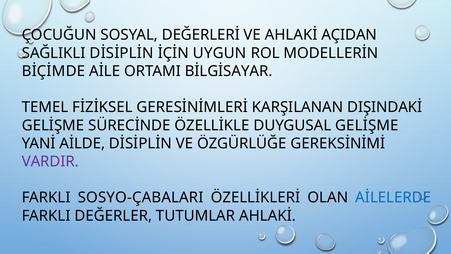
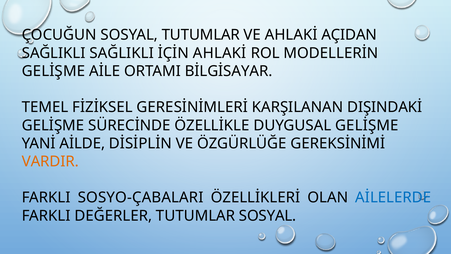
SOSYAL DEĞERLERİ: DEĞERLERİ -> TUTUMLAR
SAĞLIKLI DİSİPLİN: DİSİPLİN -> SAĞLIKLI
İÇİN UYGUN: UYGUN -> AHLAKİ
BİÇİMDE at (53, 71): BİÇİMDE -> GELİŞME
VARDIR colour: purple -> orange
TUTUMLAR AHLAKİ: AHLAKİ -> SOSYAL
